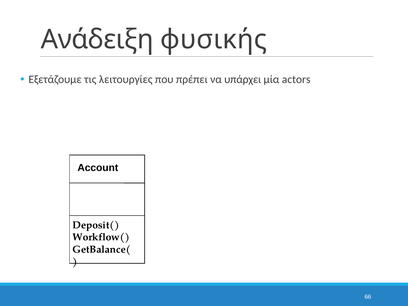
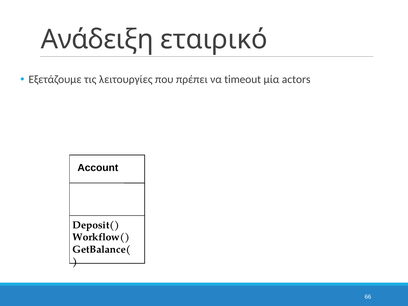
φυσικής: φυσικής -> εταιρικό
υπάρχει: υπάρχει -> timeout
